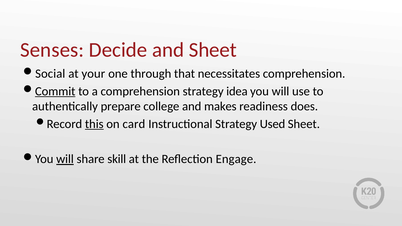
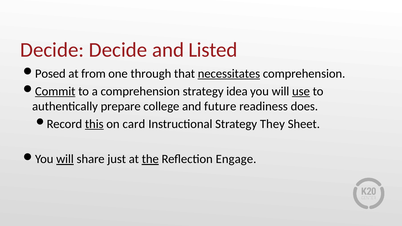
Senses at (52, 50): Senses -> Decide
and Sheet: Sheet -> Listed
Social: Social -> Posed
your: your -> from
necessitates underline: none -> present
use underline: none -> present
makes: makes -> future
Used: Used -> They
skill: skill -> just
the underline: none -> present
